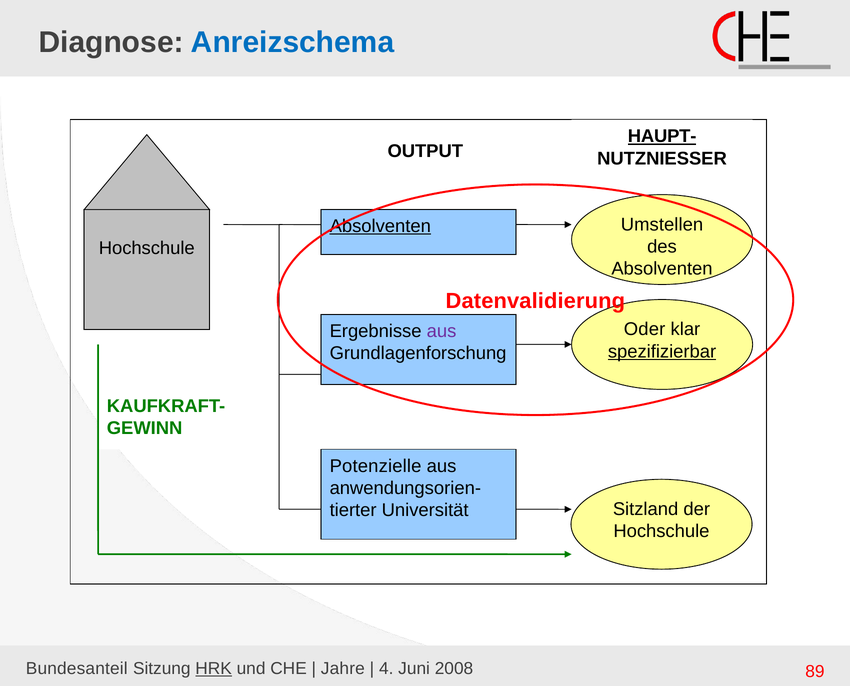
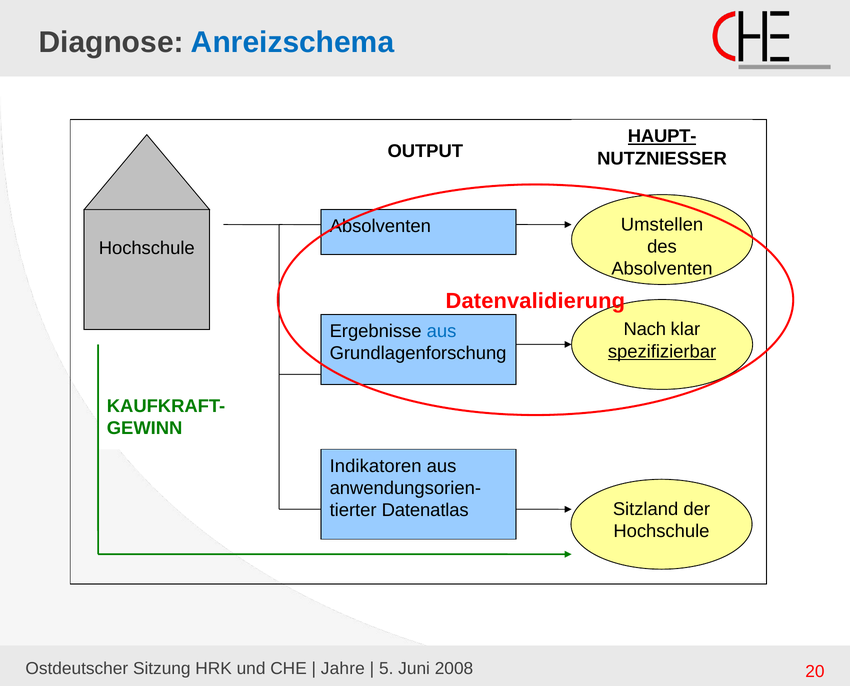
Absolventen at (380, 226) underline: present -> none
Oder: Oder -> Nach
aus at (442, 331) colour: purple -> blue
Potenzielle: Potenzielle -> Indikatoren
Universität: Universität -> Datenatlas
Bundesanteil: Bundesanteil -> Ostdeutscher
HRK underline: present -> none
4: 4 -> 5
89: 89 -> 20
